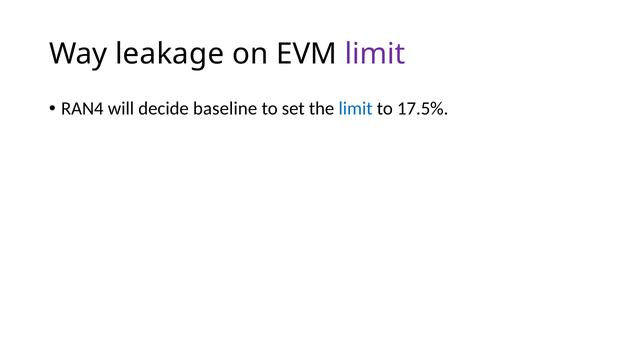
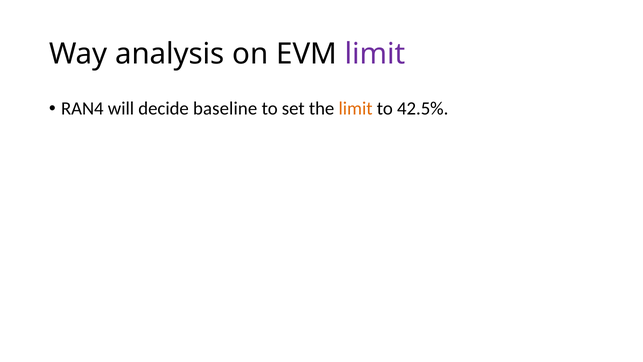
leakage: leakage -> analysis
limit at (356, 109) colour: blue -> orange
17.5%: 17.5% -> 42.5%
